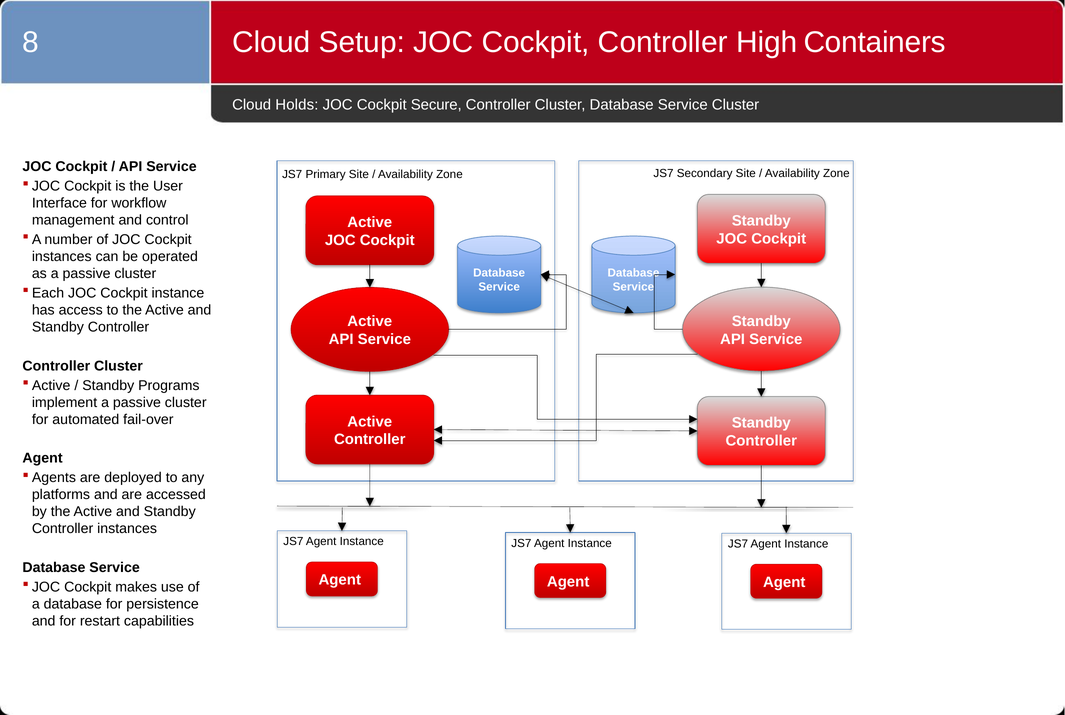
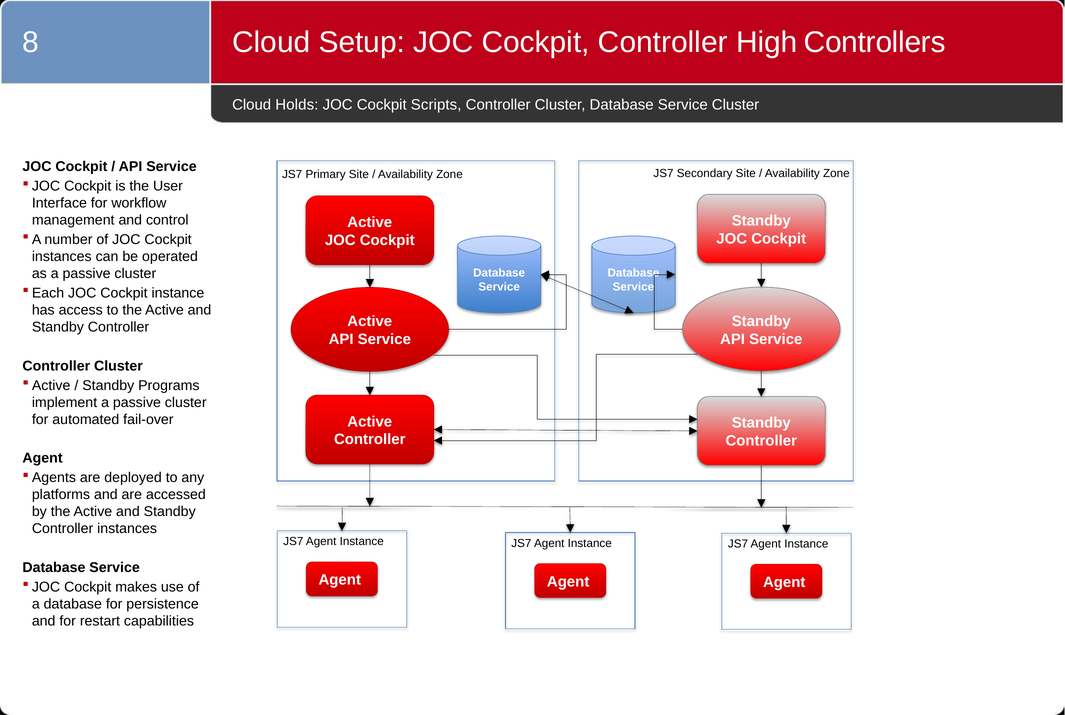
Containers: Containers -> Controllers
Secure: Secure -> Scripts
